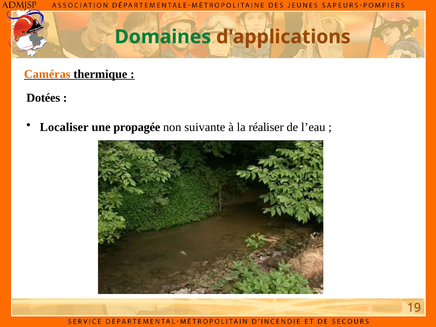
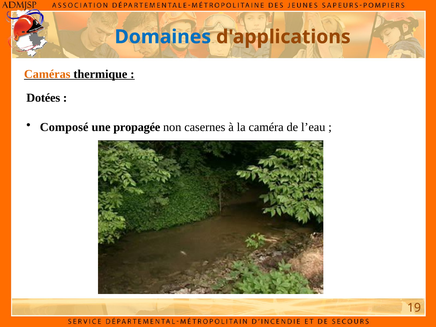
Domaines colour: green -> blue
Localiser: Localiser -> Composé
suivante: suivante -> casernes
réaliser: réaliser -> caméra
